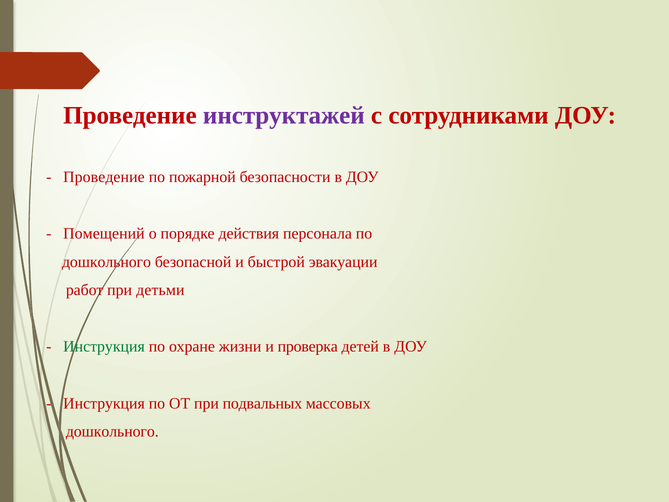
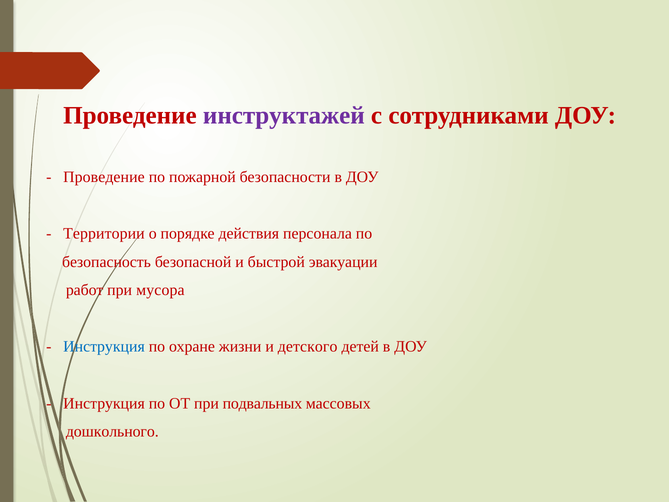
Помещений: Помещений -> Территории
дошкольного at (106, 262): дошкольного -> безопасность
детьми: детьми -> мусора
Инструкция at (104, 347) colour: green -> blue
проверка: проверка -> детского
